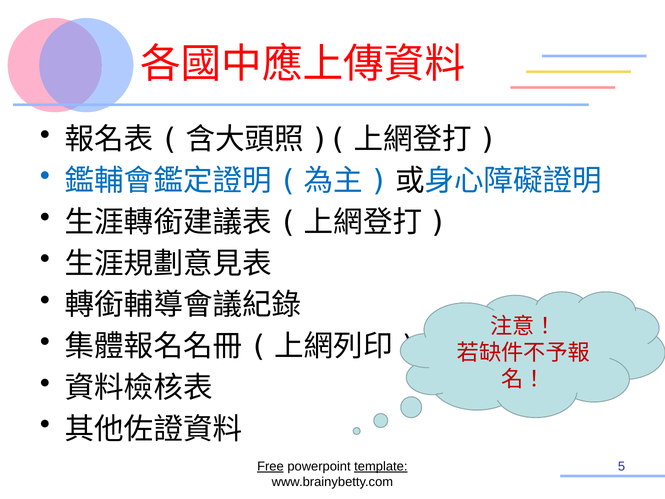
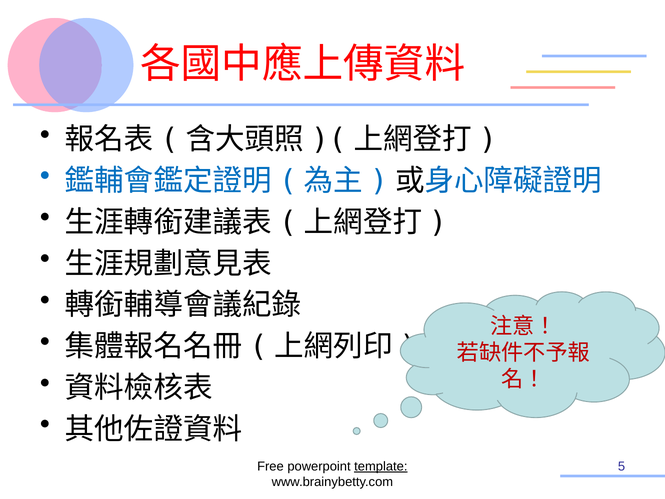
Free underline: present -> none
